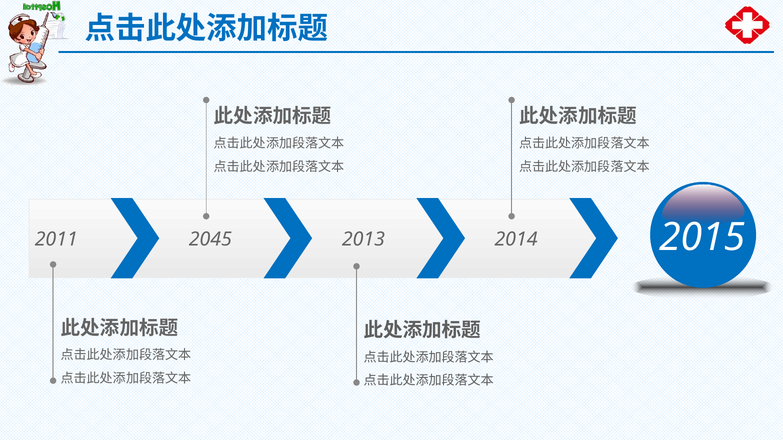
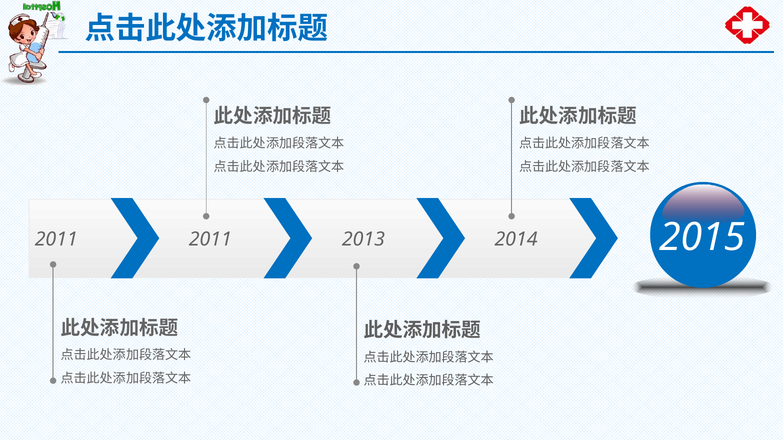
2011 2045: 2045 -> 2011
